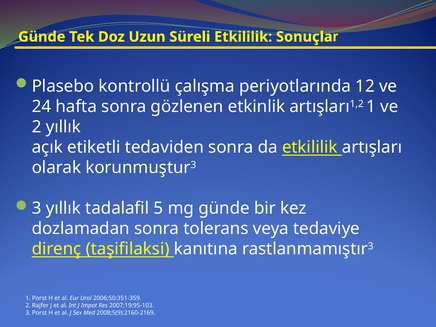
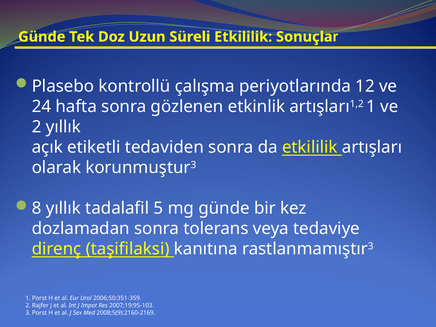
3 at (37, 208): 3 -> 8
